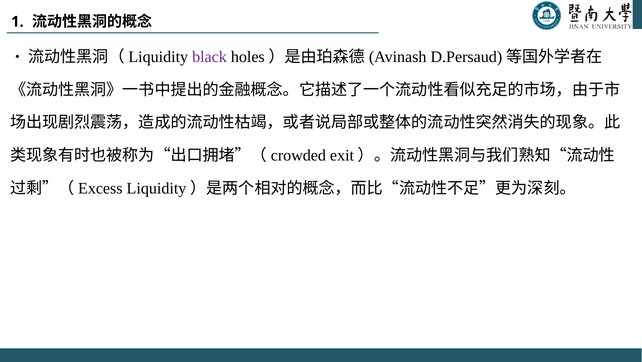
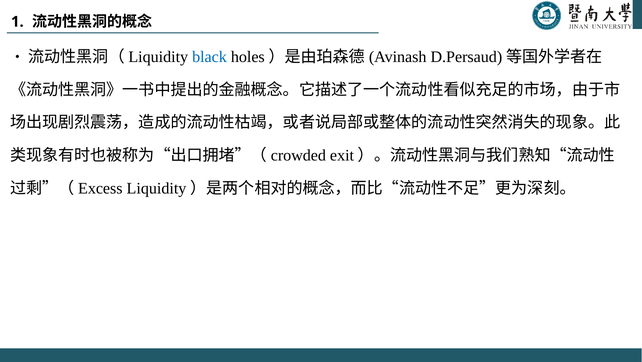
black colour: purple -> blue
